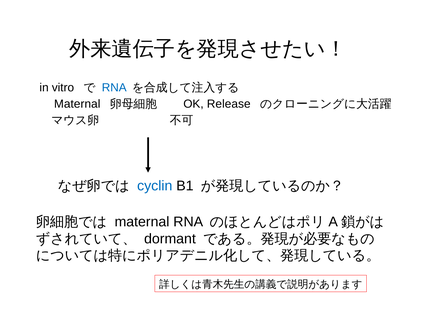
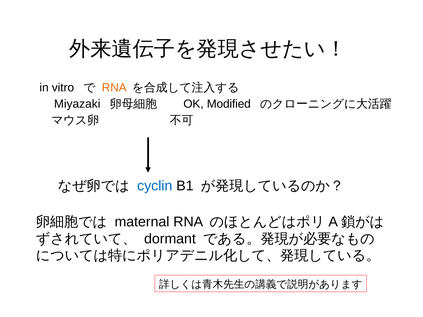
RNA at (114, 88) colour: blue -> orange
Maternal at (77, 104): Maternal -> Miyazaki
Release: Release -> Modified
